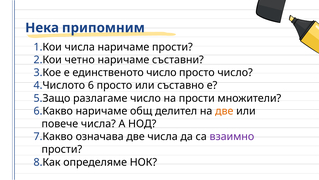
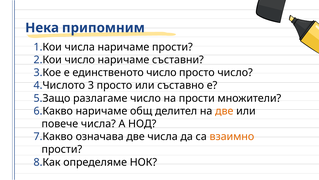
четно at (80, 60): четно -> число
6: 6 -> 3
взаимно colour: purple -> orange
